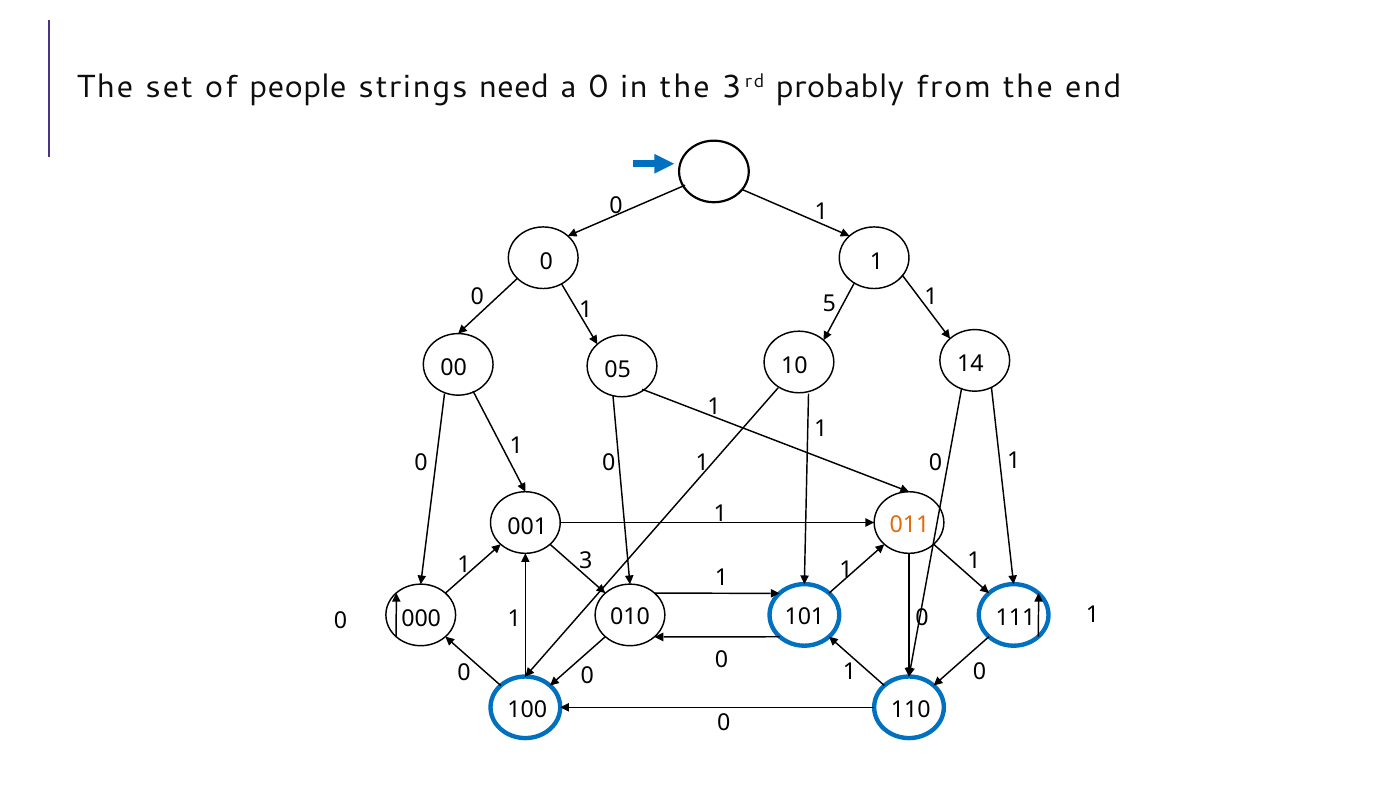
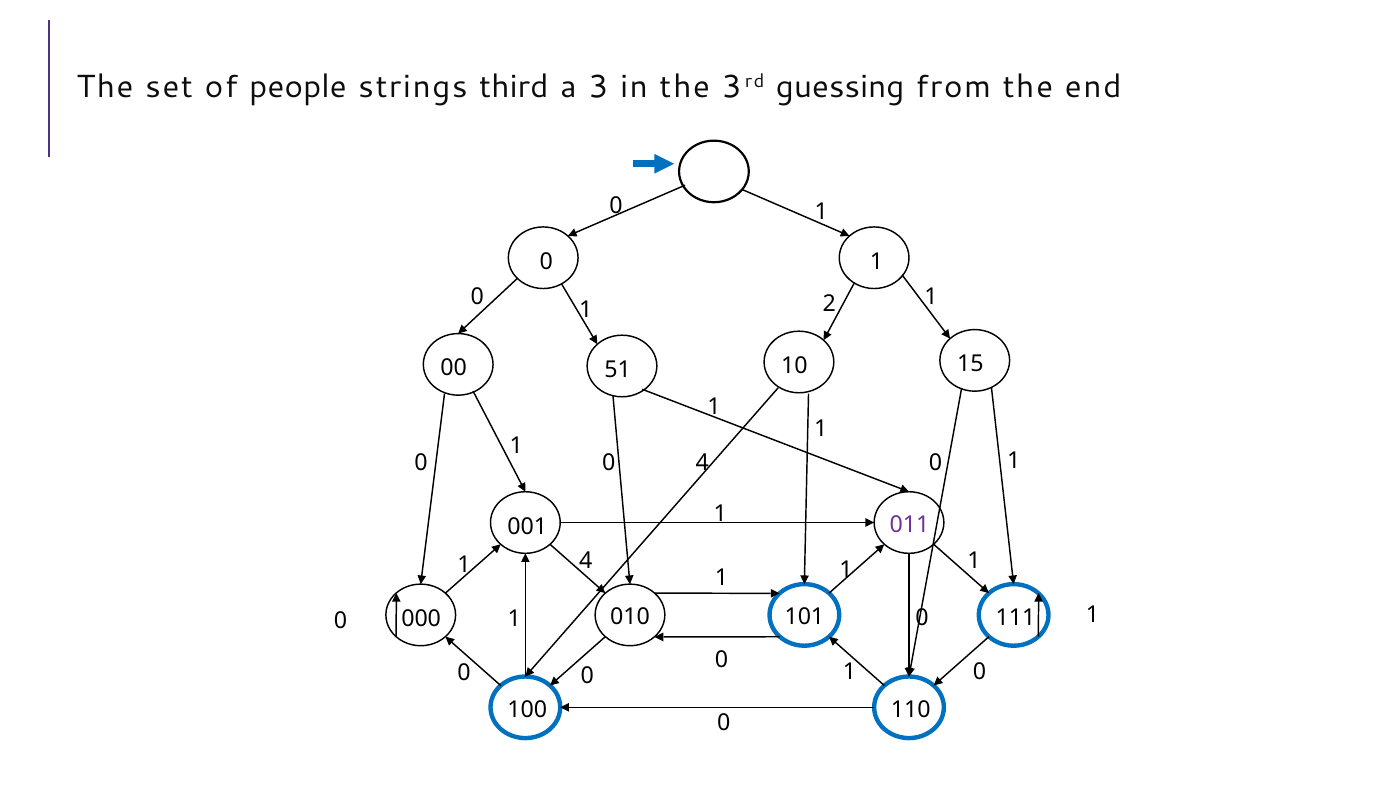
need: need -> third
a 0: 0 -> 3
probably: probably -> guessing
5: 5 -> 2
05: 05 -> 51
14: 14 -> 15
1 at (702, 463): 1 -> 4
011 colour: orange -> purple
1 3: 3 -> 4
